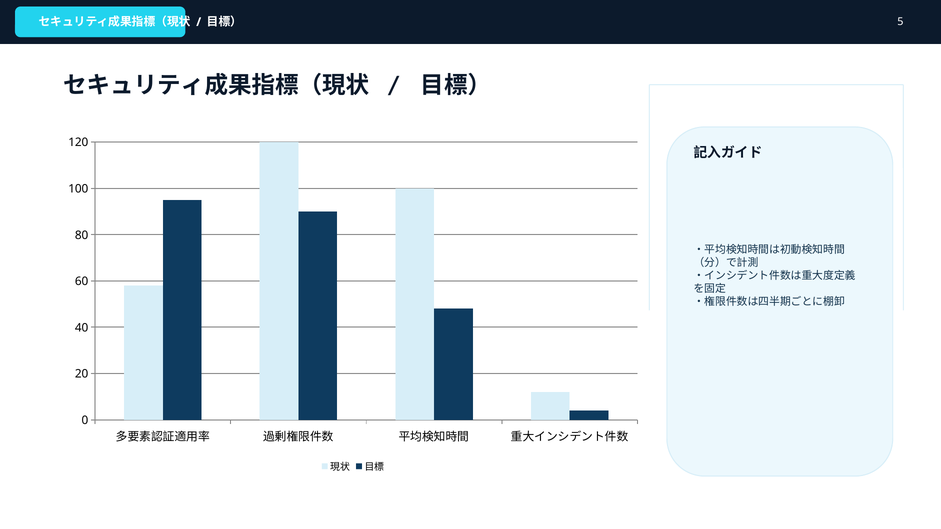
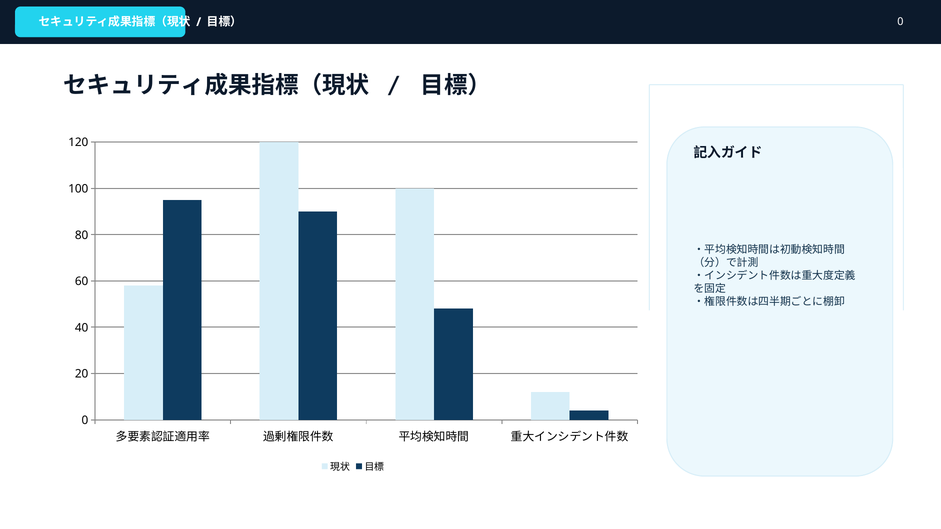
5 at (900, 22): 5 -> 0
